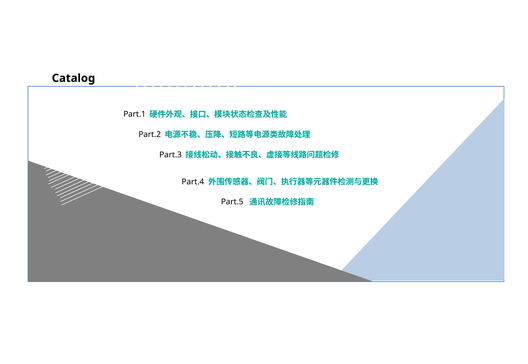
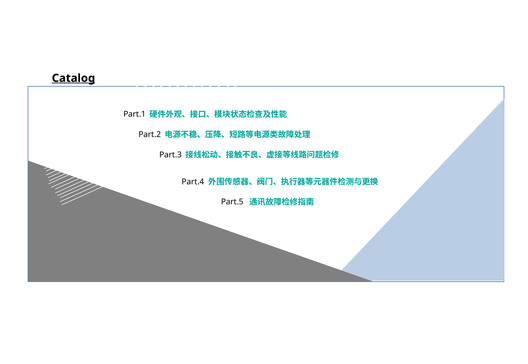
Catalog underline: none -> present
